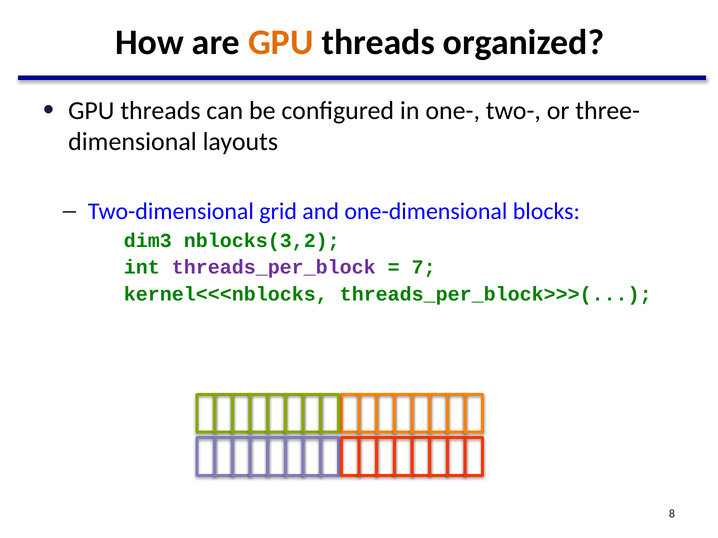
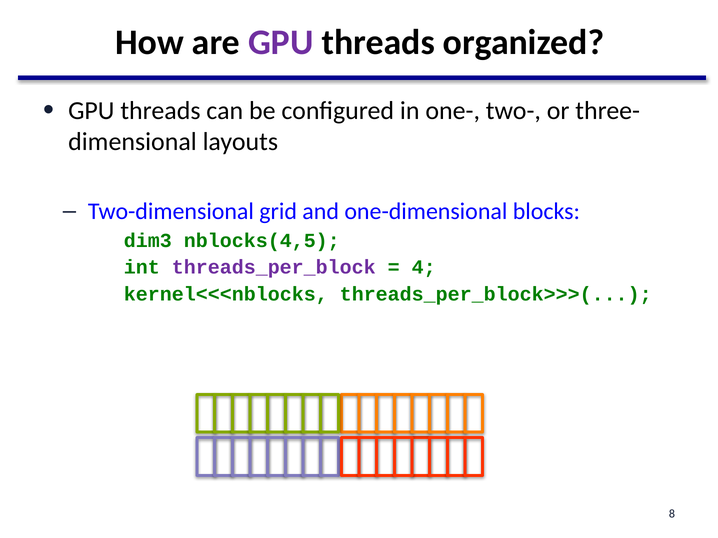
GPU at (281, 43) colour: orange -> purple
nblocks(3,2: nblocks(3,2 -> nblocks(4,5
7: 7 -> 4
